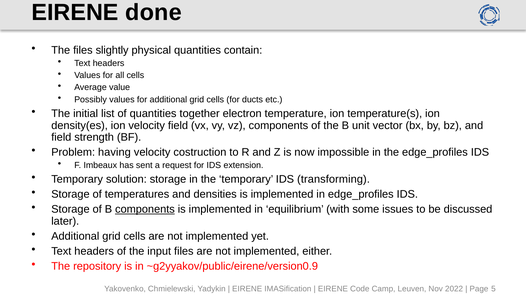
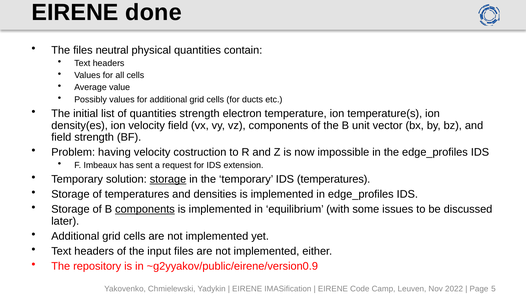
slightly: slightly -> neutral
quantities together: together -> strength
storage at (168, 179) underline: none -> present
IDS transforming: transforming -> temperatures
